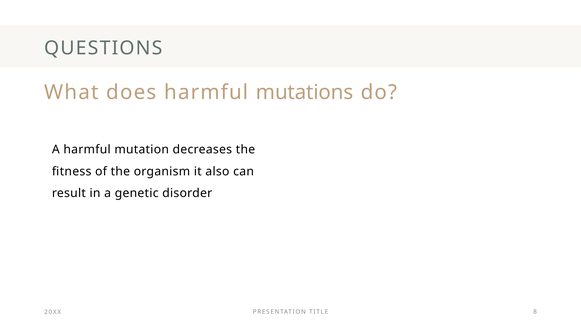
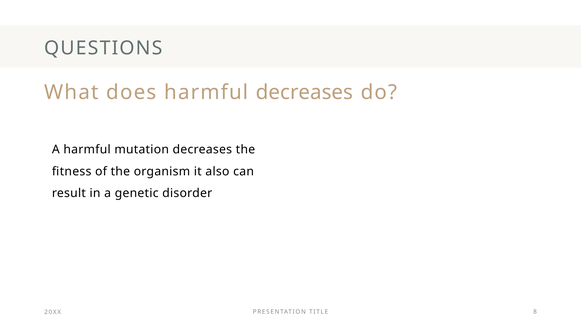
harmful mutations: mutations -> decreases
